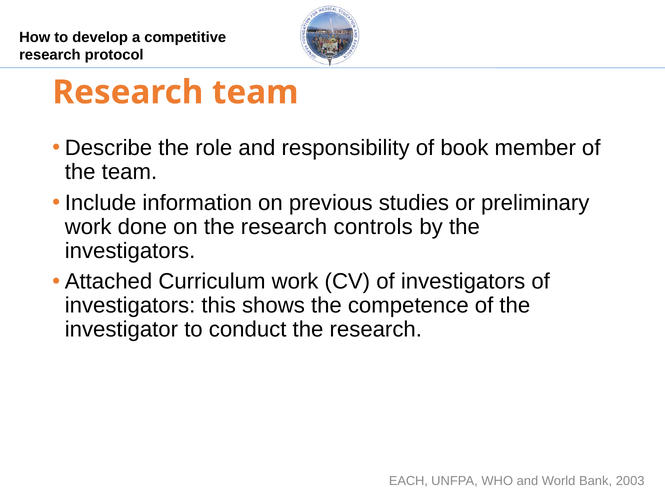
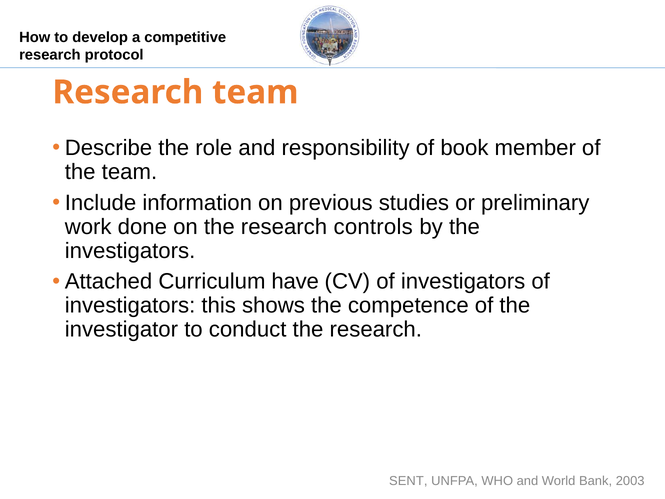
Curriculum work: work -> have
EACH: EACH -> SENT
